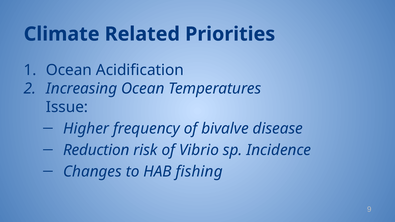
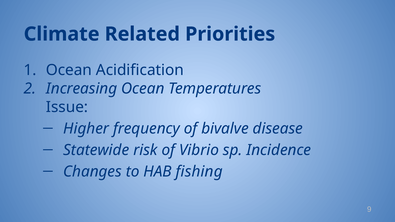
Reduction: Reduction -> Statewide
